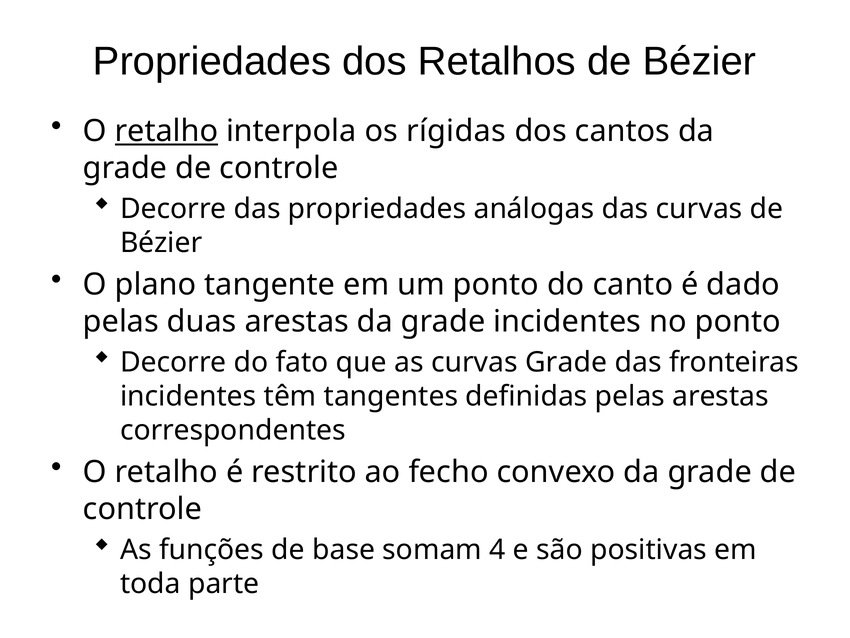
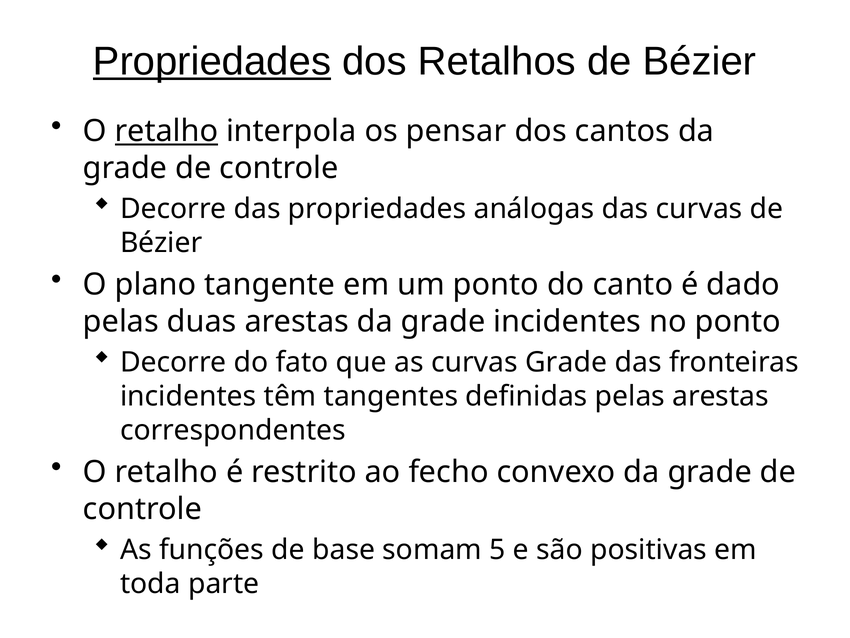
Propriedades at (212, 62) underline: none -> present
rígidas: rígidas -> pensar
4: 4 -> 5
